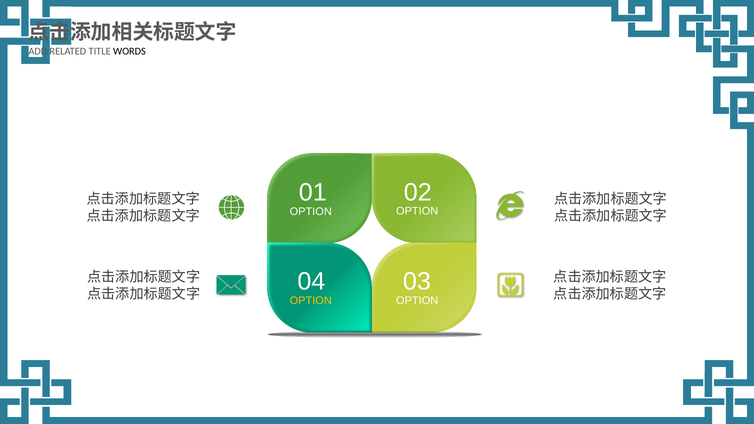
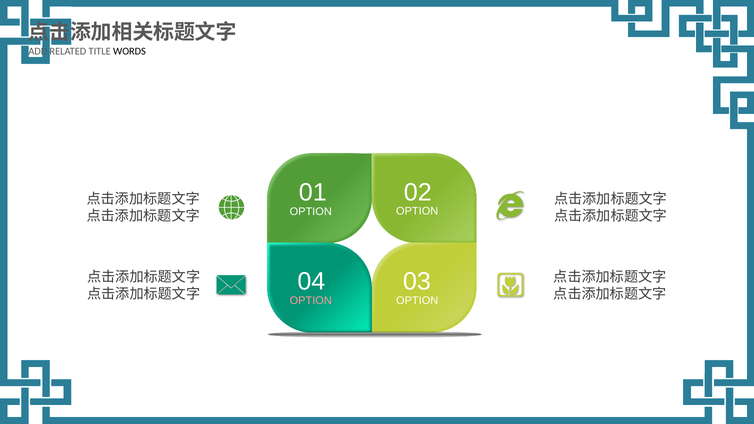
OPTION at (311, 301) colour: yellow -> pink
